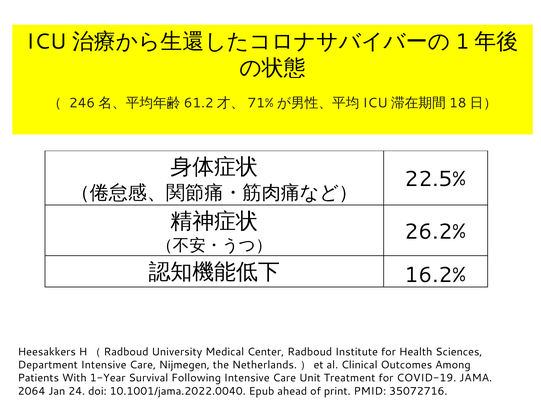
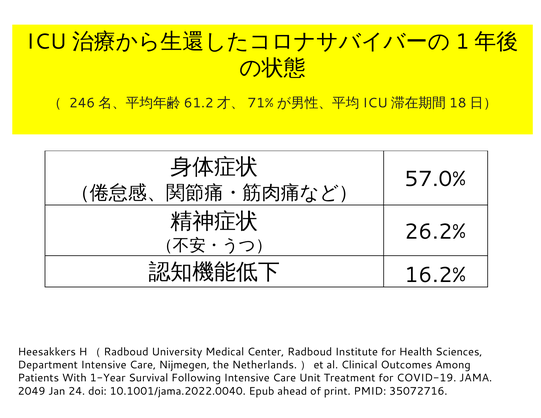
22.5%: 22.5% -> 57.0%
2064: 2064 -> 2049
